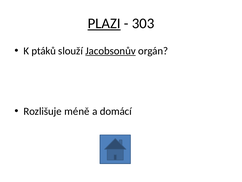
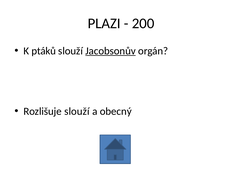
PLAZI underline: present -> none
303: 303 -> 200
Rozlišuje méně: méně -> slouží
domácí: domácí -> obecný
